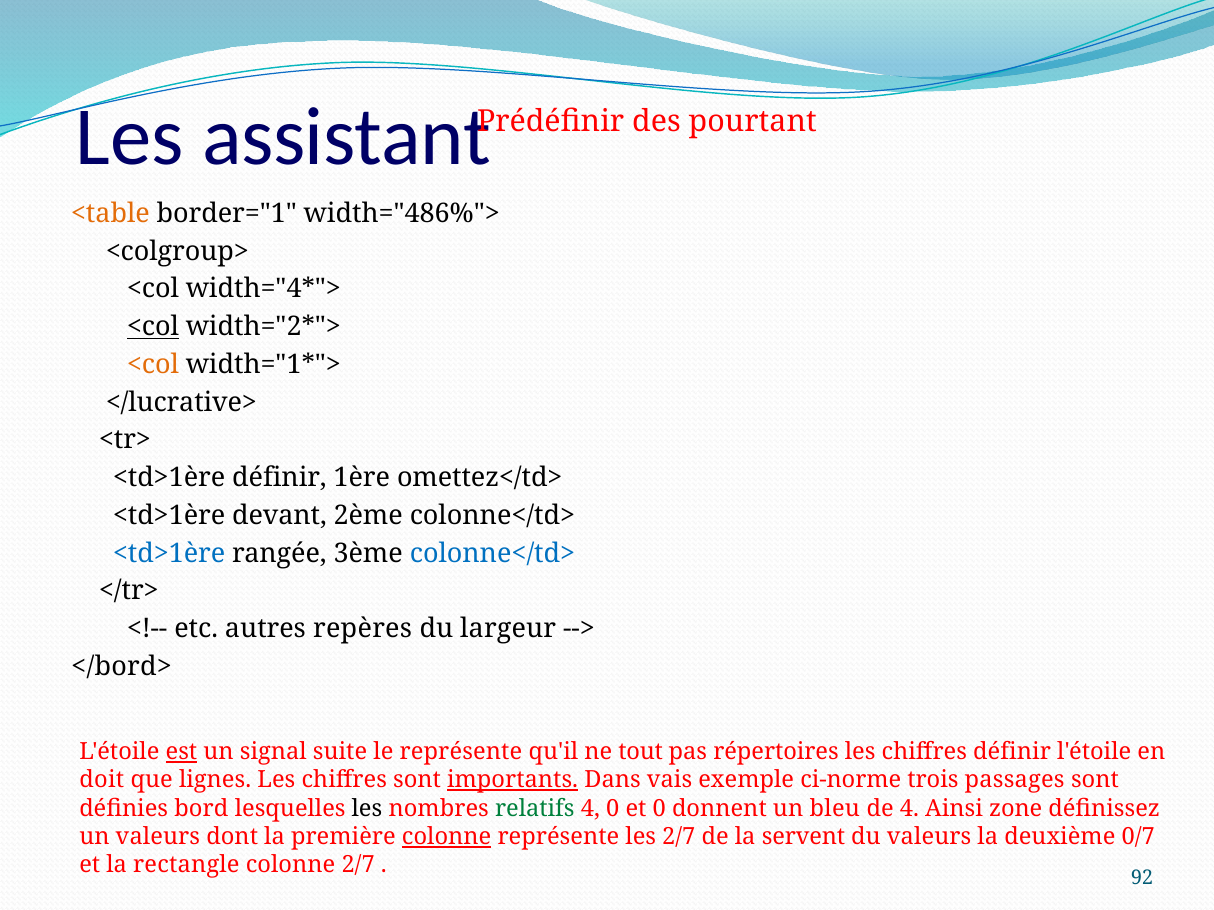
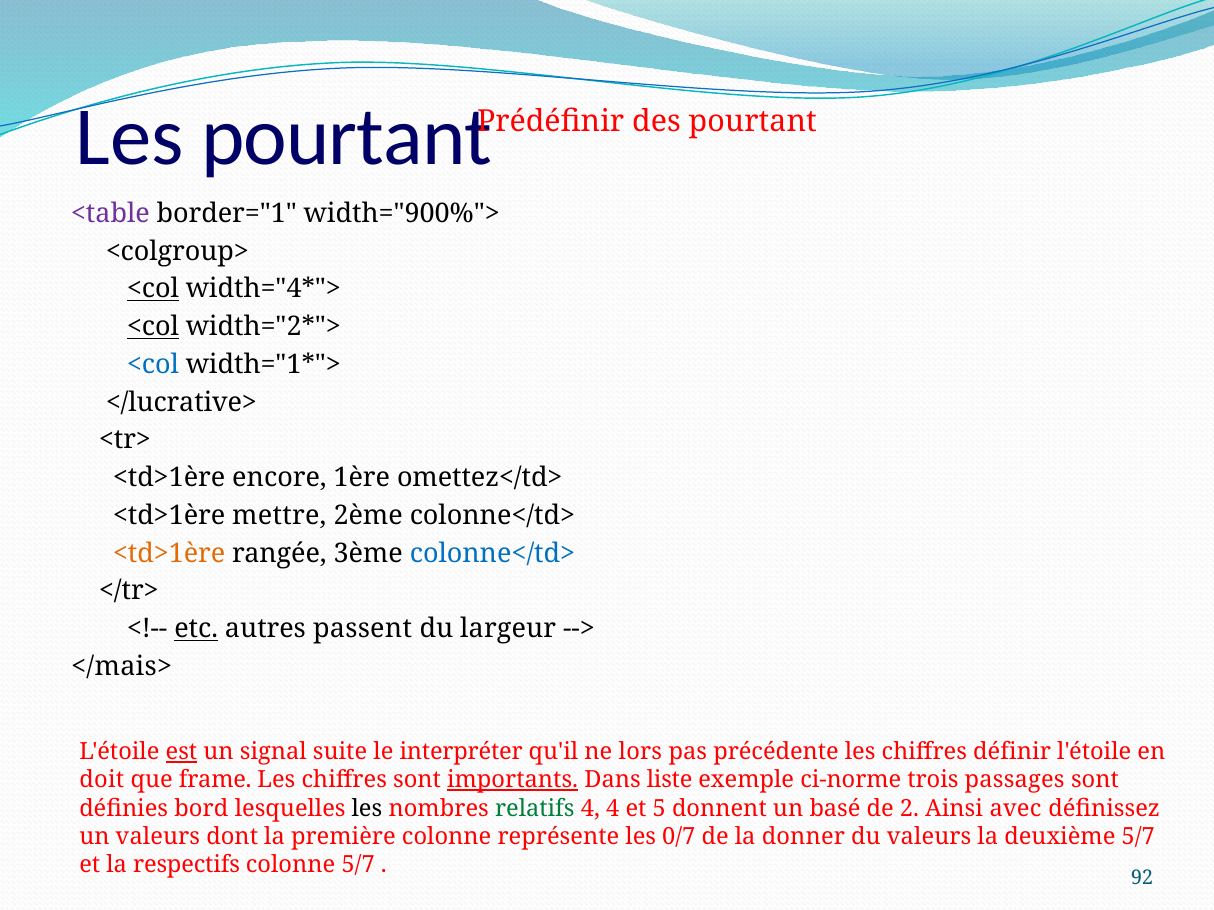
Les assistant: assistant -> pourtant
<table colour: orange -> purple
width="486%">: width="486%"> -> width="900%">
<col at (153, 289) underline: none -> present
<col at (153, 365) colour: orange -> blue
<td>1ère définir: définir -> encore
devant: devant -> mettre
<td>1ère at (169, 554) colour: blue -> orange
etc underline: none -> present
repères: repères -> passent
</bord>: </bord> -> </mais>
le représente: représente -> interpréter
tout: tout -> lors
répertoires: répertoires -> précédente
lignes: lignes -> frame
vais: vais -> liste
4 0: 0 -> 4
et 0: 0 -> 5
bleu: bleu -> basé
de 4: 4 -> 2
zone: zone -> avec
colonne at (447, 837) underline: present -> none
les 2/7: 2/7 -> 0/7
servent: servent -> donner
deuxième 0/7: 0/7 -> 5/7
rectangle: rectangle -> respectifs
colonne 2/7: 2/7 -> 5/7
